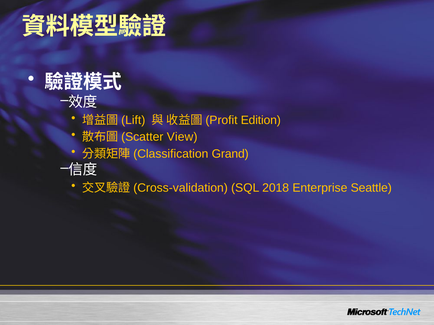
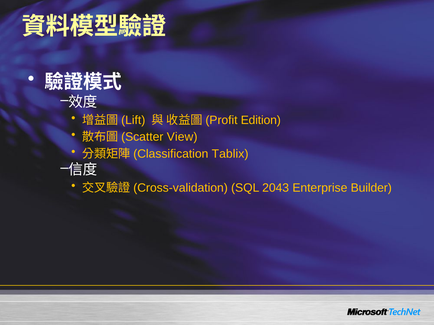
Grand: Grand -> Tablix
2018: 2018 -> 2043
Seattle: Seattle -> Builder
